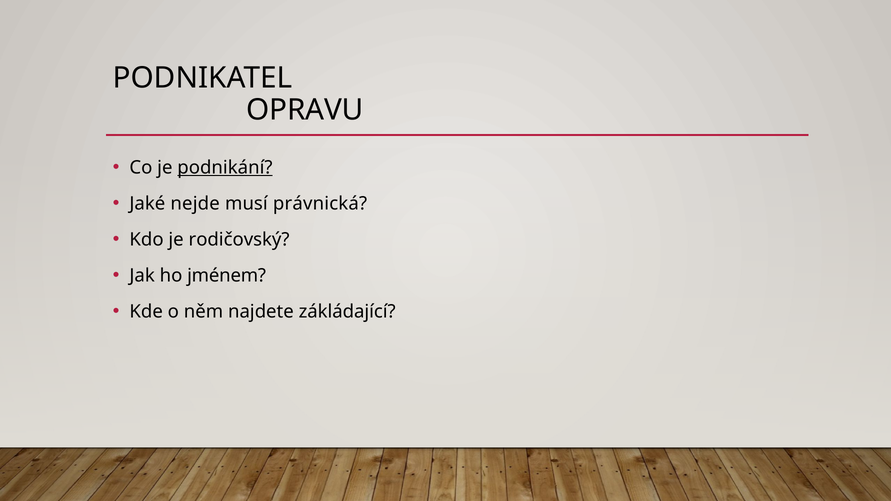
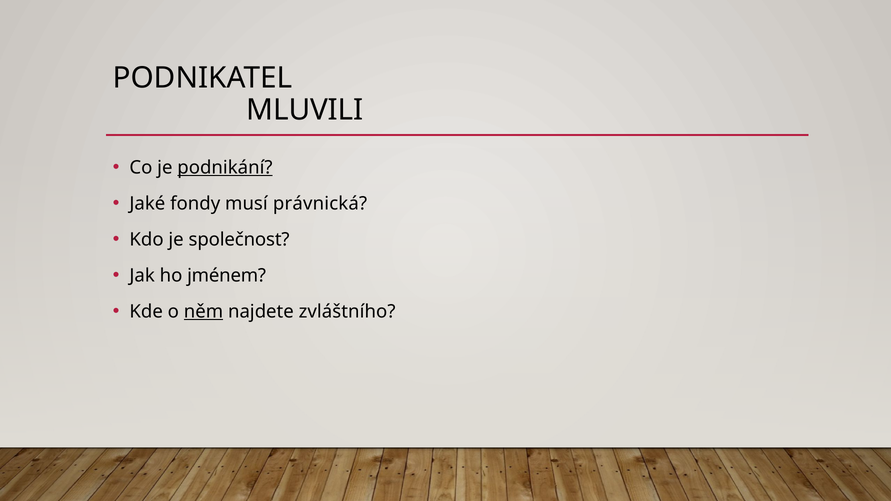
OPRAVU: OPRAVU -> MLUVILI
nejde: nejde -> fondy
rodičovský: rodičovský -> společnost
něm underline: none -> present
zákládající: zákládající -> zvláštního
